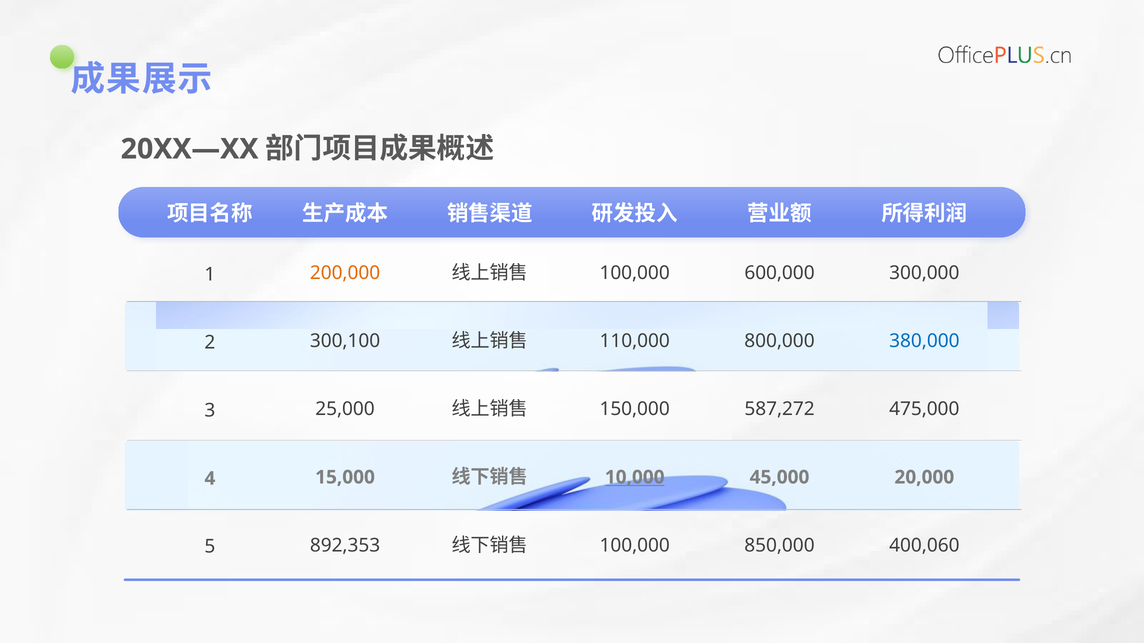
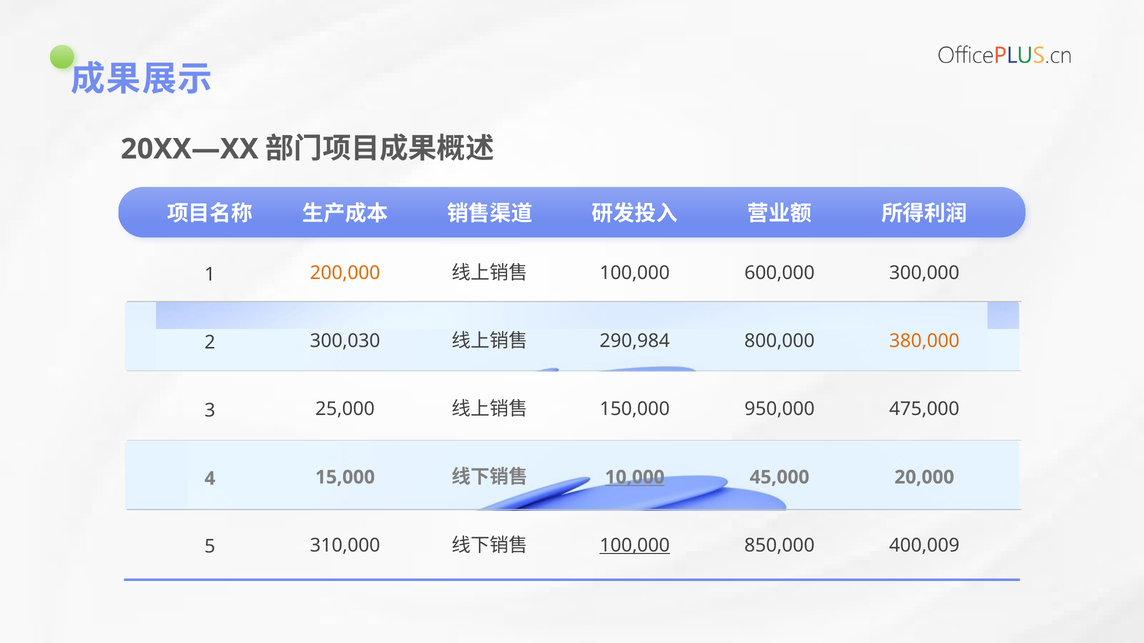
300,100: 300,100 -> 300,030
110,000: 110,000 -> 290,984
380,000 colour: blue -> orange
587,272: 587,272 -> 950,000
892,353: 892,353 -> 310,000
100,000 at (635, 546) underline: none -> present
400,060: 400,060 -> 400,009
